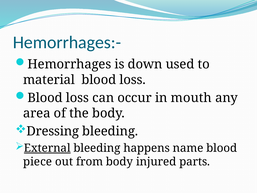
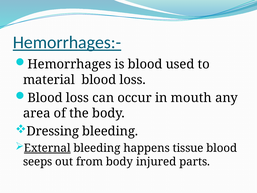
Hemorrhages:- underline: none -> present
is down: down -> blood
name: name -> tissue
piece: piece -> seeps
